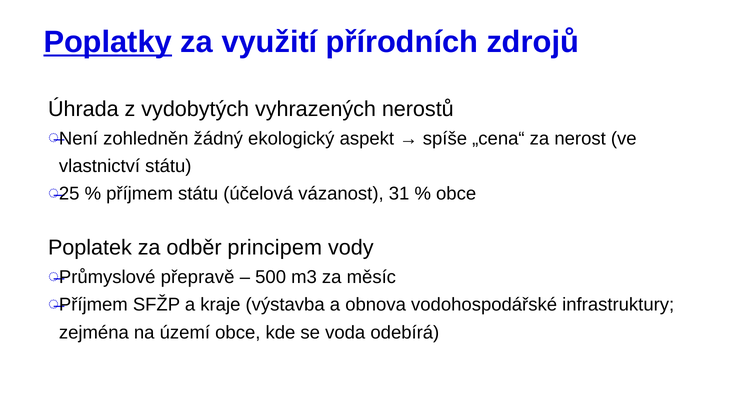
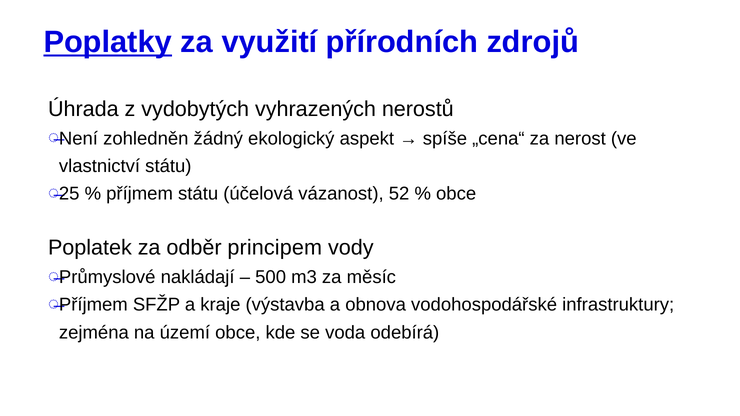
31: 31 -> 52
přepravě: přepravě -> nakládají
